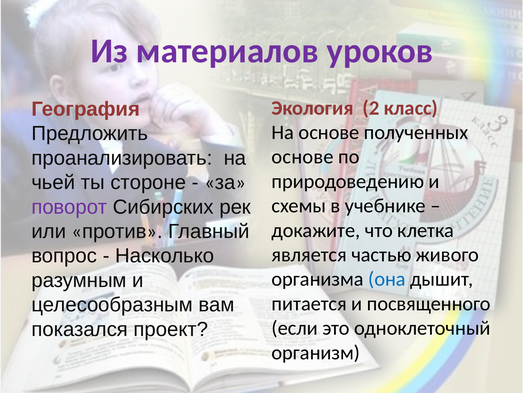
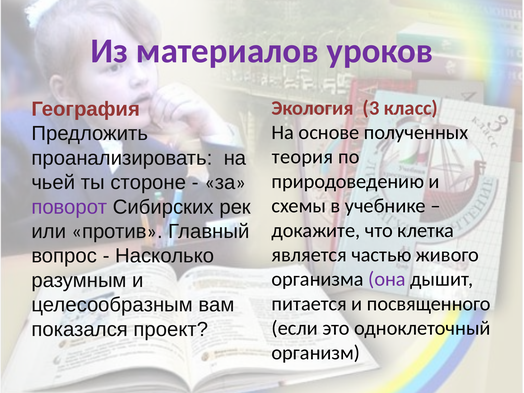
2: 2 -> 3
основе at (303, 157): основе -> теория
она colour: blue -> purple
